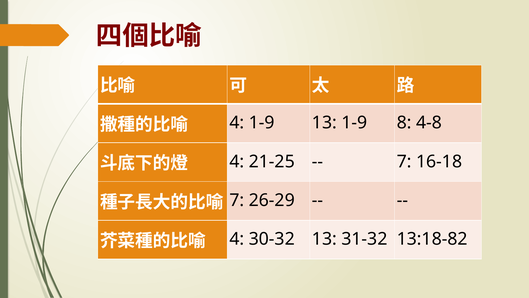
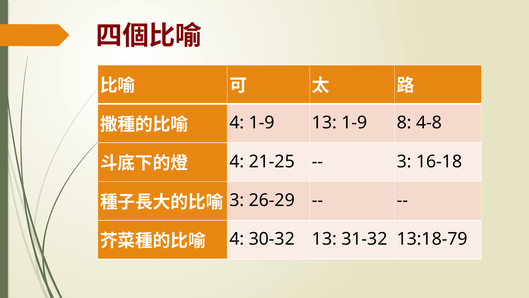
7 at (404, 161): 7 -> 3
7 at (237, 200): 7 -> 3
13:18-82: 13:18-82 -> 13:18-79
